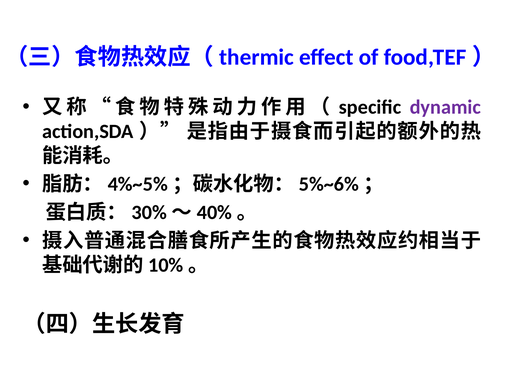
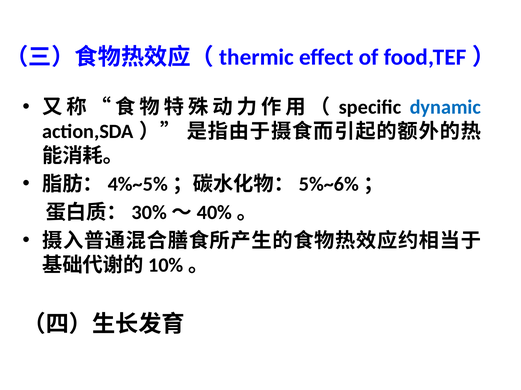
dynamic colour: purple -> blue
